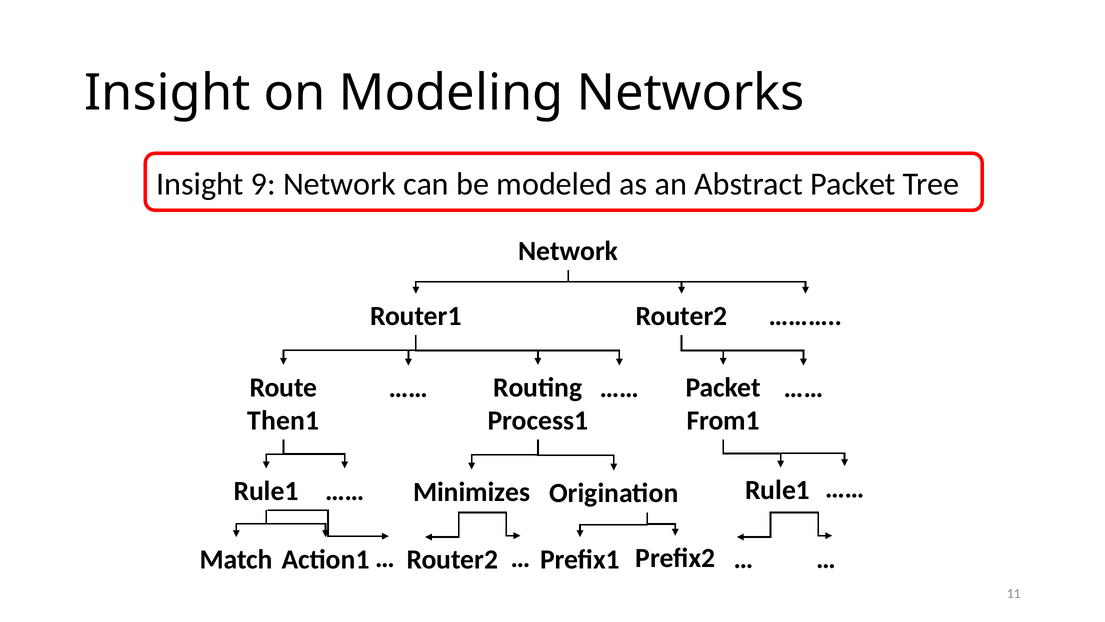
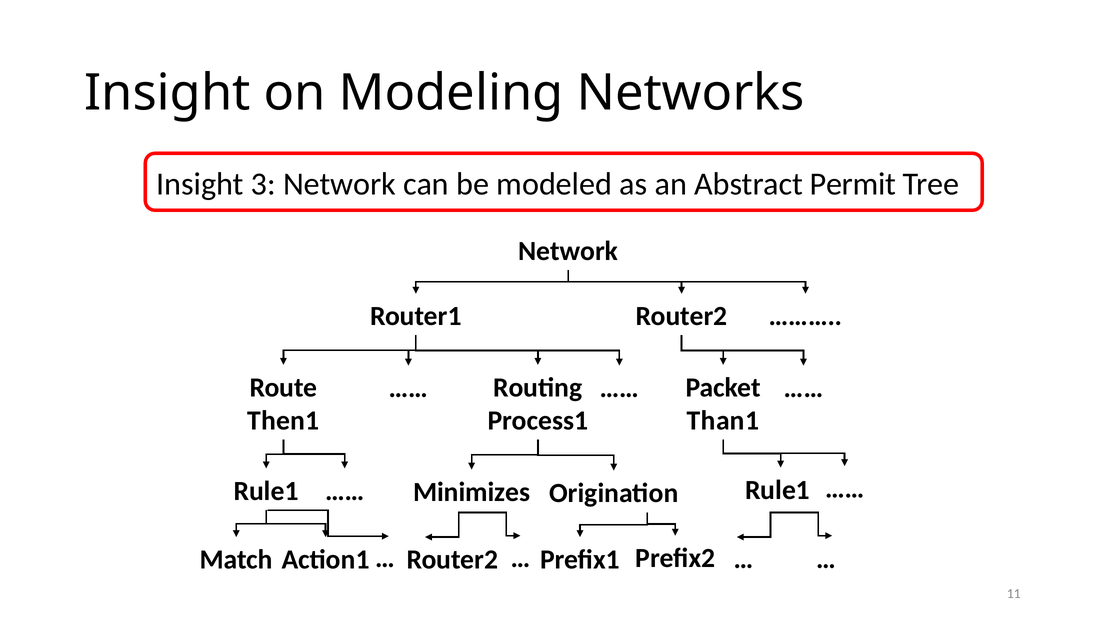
9: 9 -> 3
Abstract Packet: Packet -> Permit
From1: From1 -> Than1
